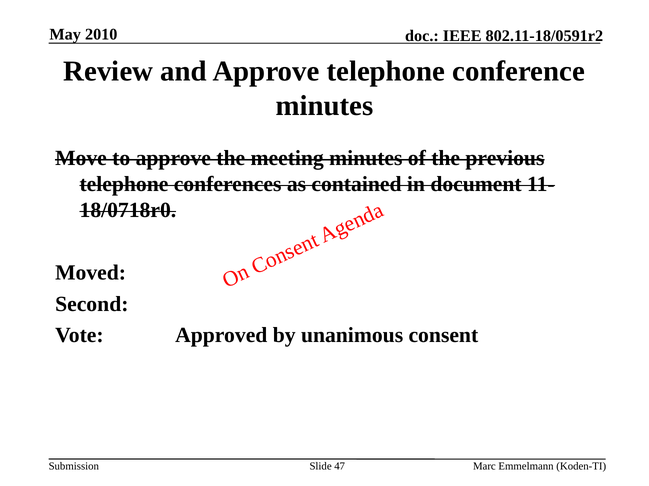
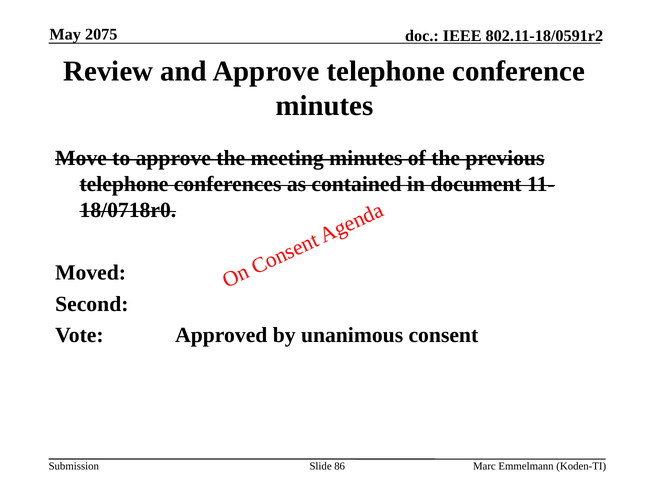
2010: 2010 -> 2075
47: 47 -> 86
